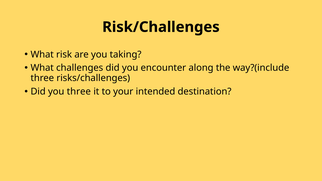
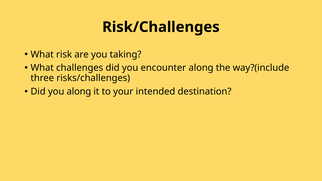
you three: three -> along
